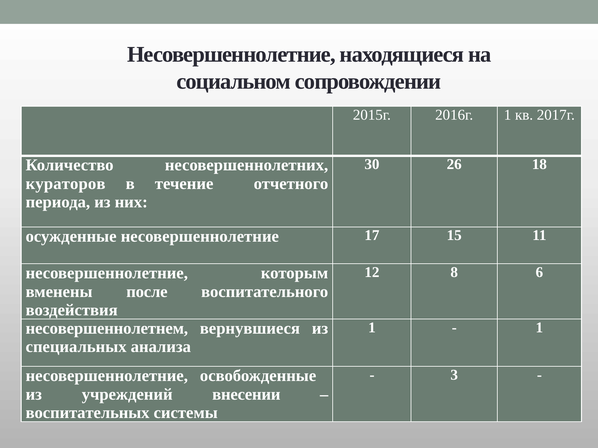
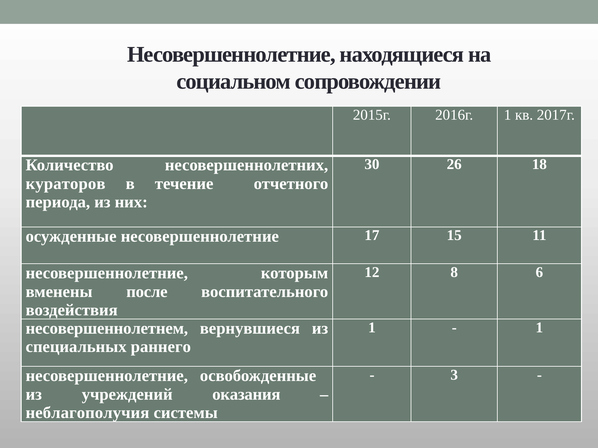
анализа: анализа -> раннего
внесении: внесении -> оказания
воспитательных: воспитательных -> неблагополучия
